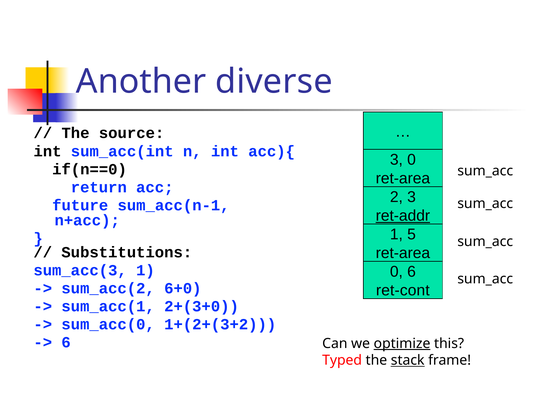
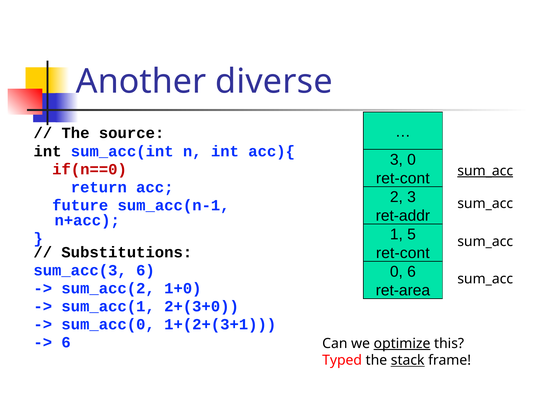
if(n==0 colour: black -> red
sum_acc at (485, 170) underline: none -> present
ret-area at (403, 178): ret-area -> ret-cont
ret-addr underline: present -> none
ret-area at (403, 253): ret-area -> ret-cont
sum_acc(3 1: 1 -> 6
6+0: 6+0 -> 1+0
ret-cont: ret-cont -> ret-area
1+(2+(3+2: 1+(2+(3+2 -> 1+(2+(3+1
